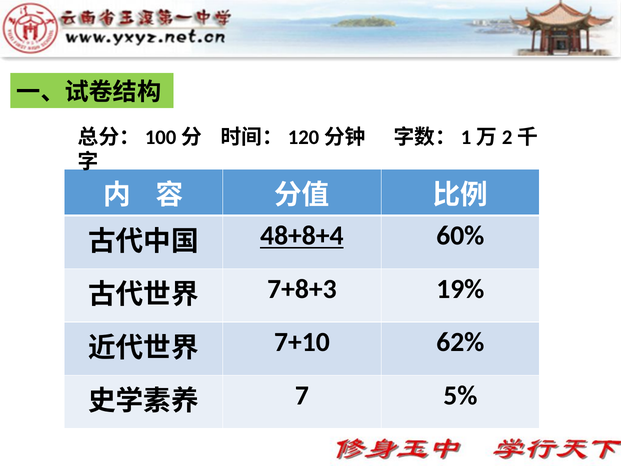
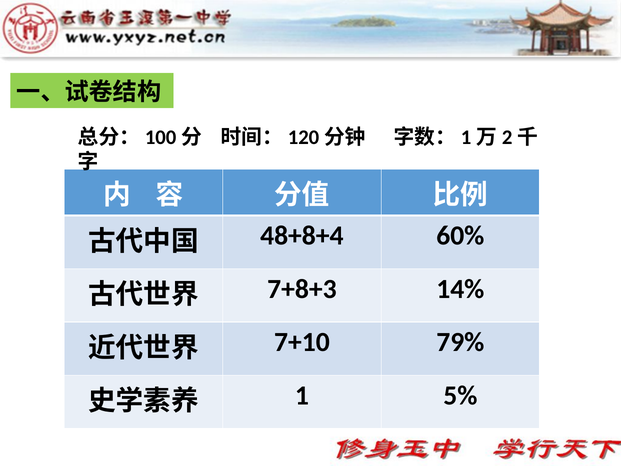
48+8+4 underline: present -> none
19%: 19% -> 14%
62%: 62% -> 79%
7: 7 -> 1
